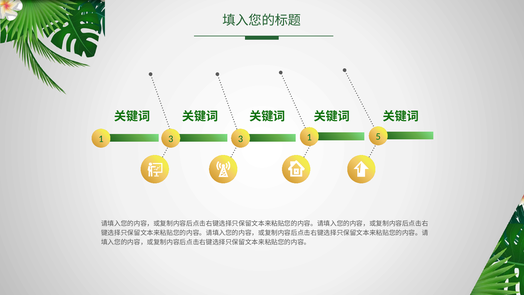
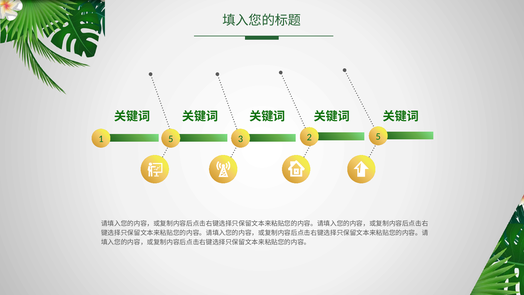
1 3: 3 -> 5
3 1: 1 -> 2
